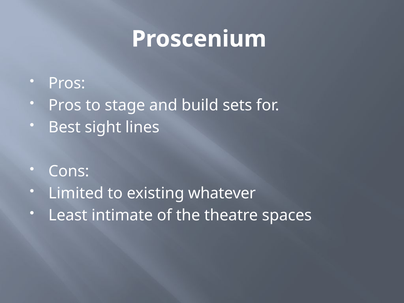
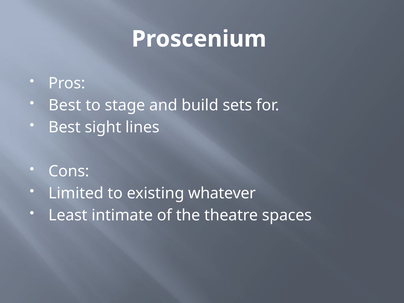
Pros at (65, 105): Pros -> Best
